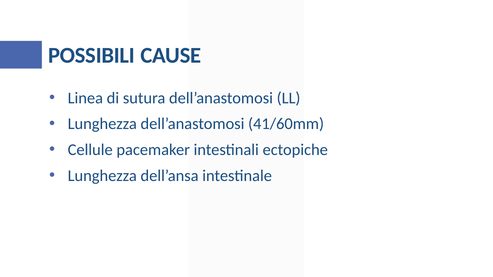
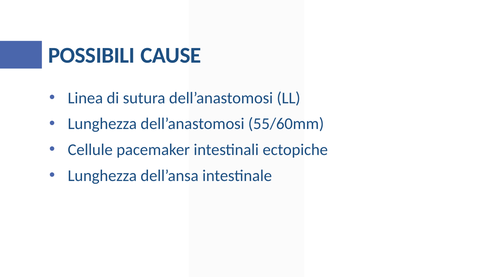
41/60mm: 41/60mm -> 55/60mm
